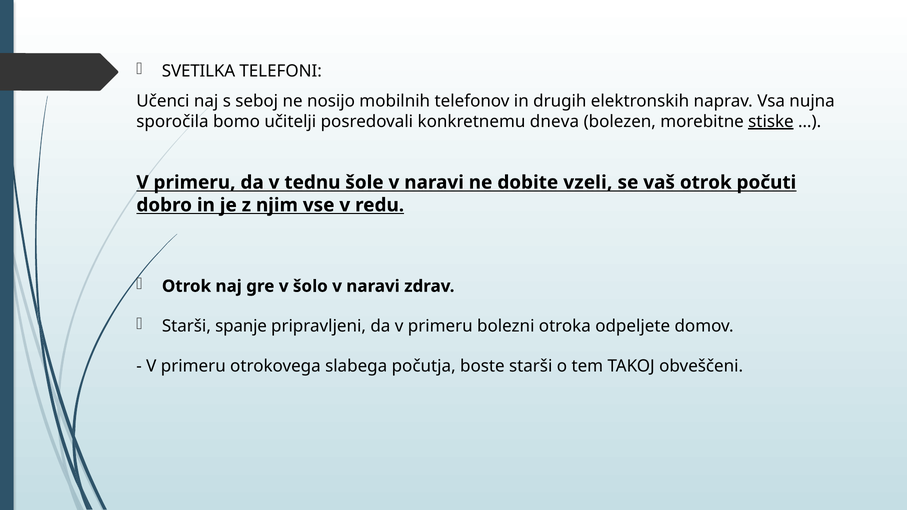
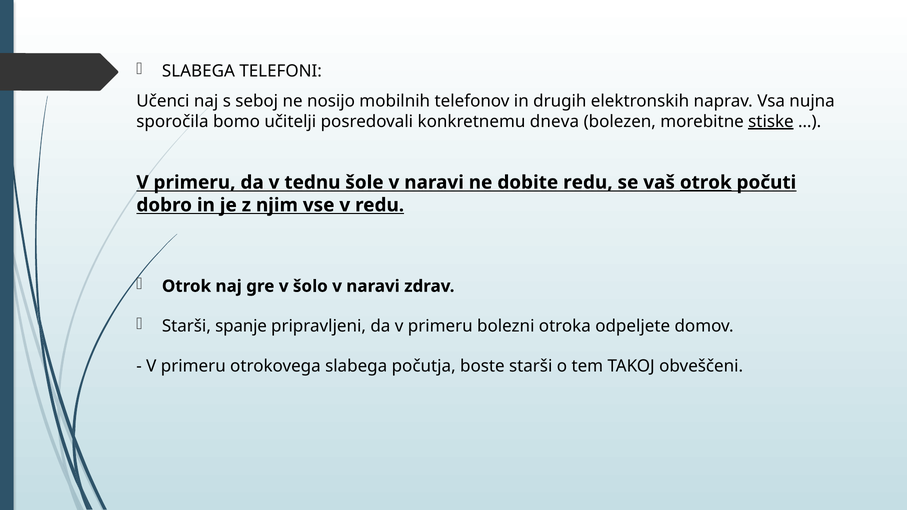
SVETILKA at (199, 71): SVETILKA -> SLABEGA
dobite vzeli: vzeli -> redu
otrok at (706, 182) underline: none -> present
